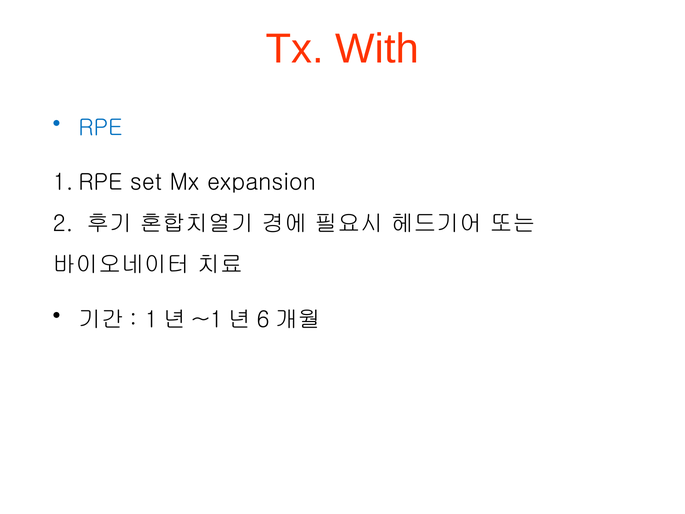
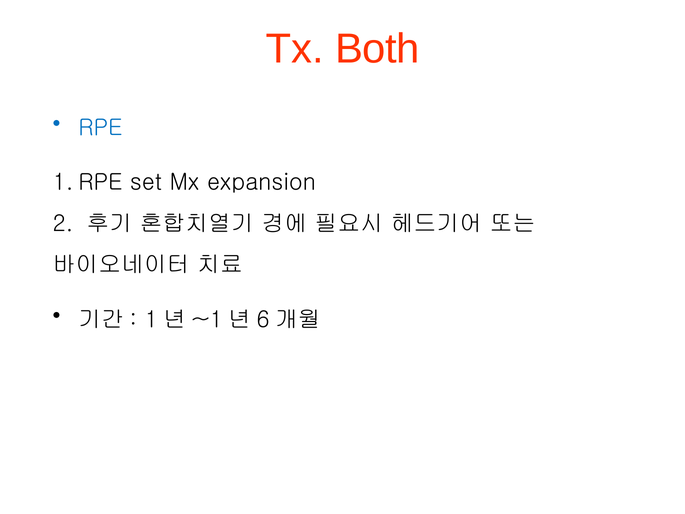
With: With -> Both
